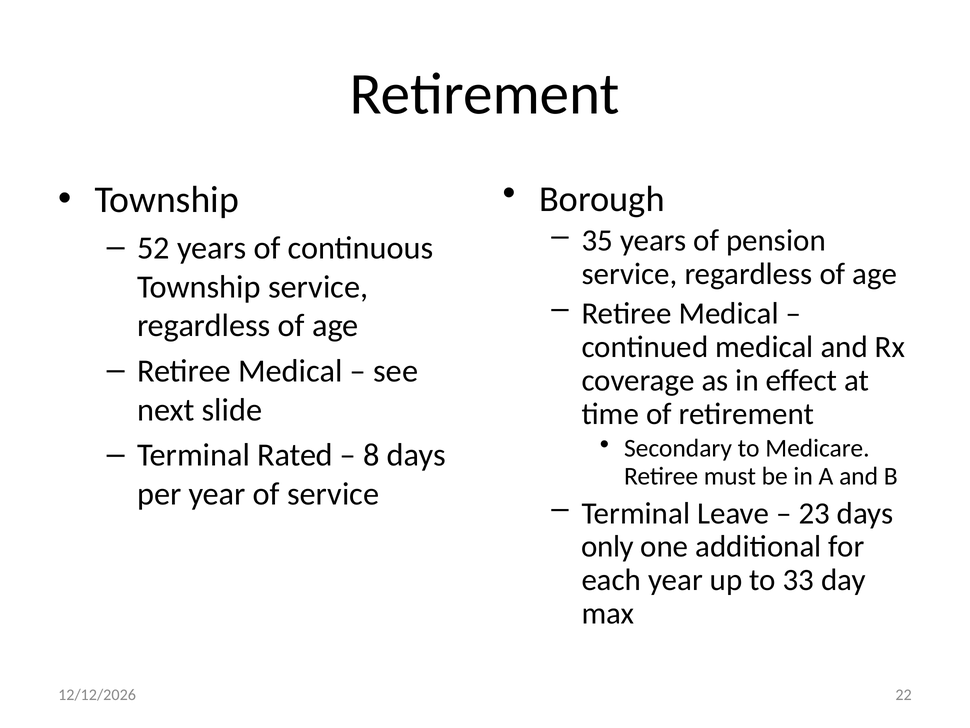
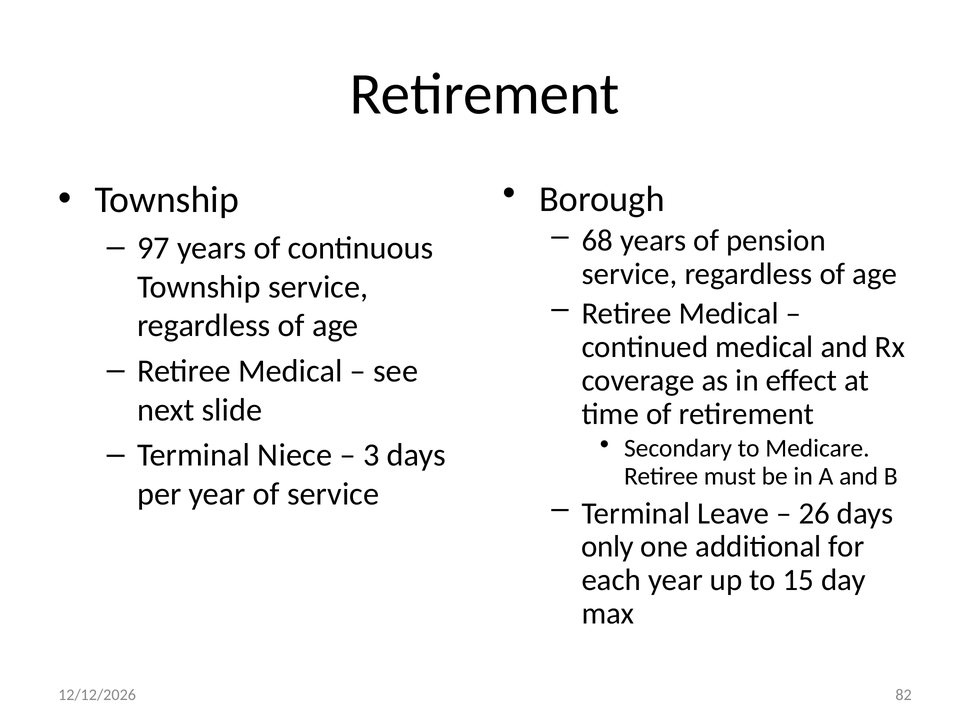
35: 35 -> 68
52: 52 -> 97
Rated: Rated -> Niece
8: 8 -> 3
23: 23 -> 26
33: 33 -> 15
22: 22 -> 82
